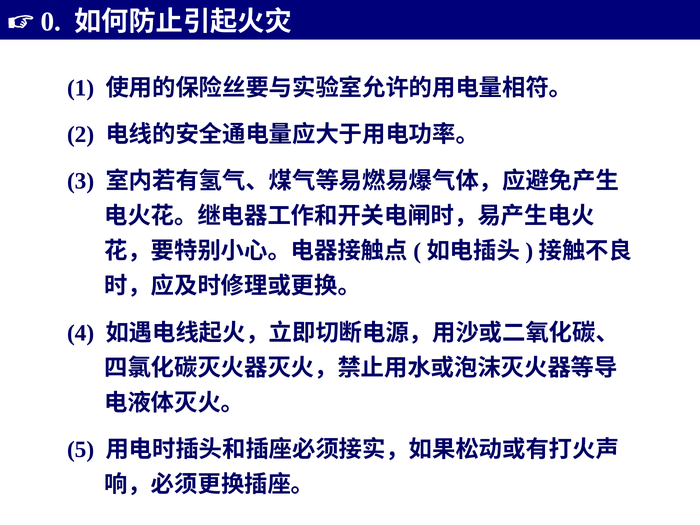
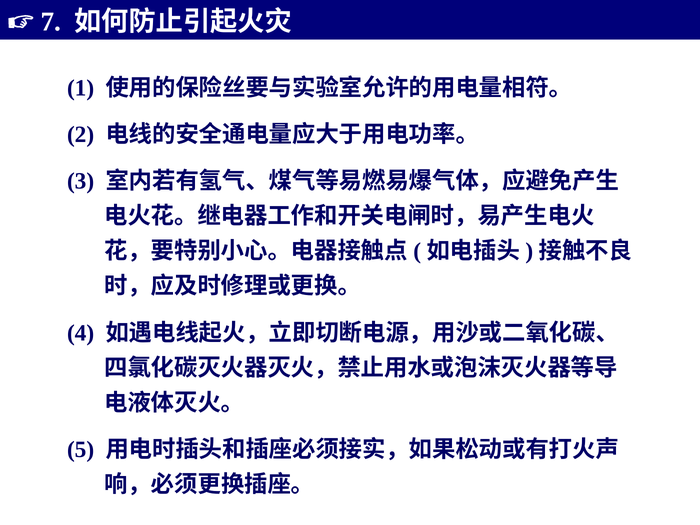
0: 0 -> 7
